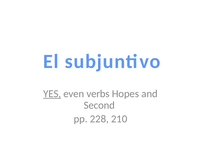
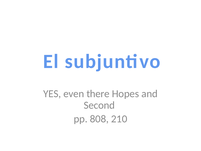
YES underline: present -> none
verbs: verbs -> there
228: 228 -> 808
